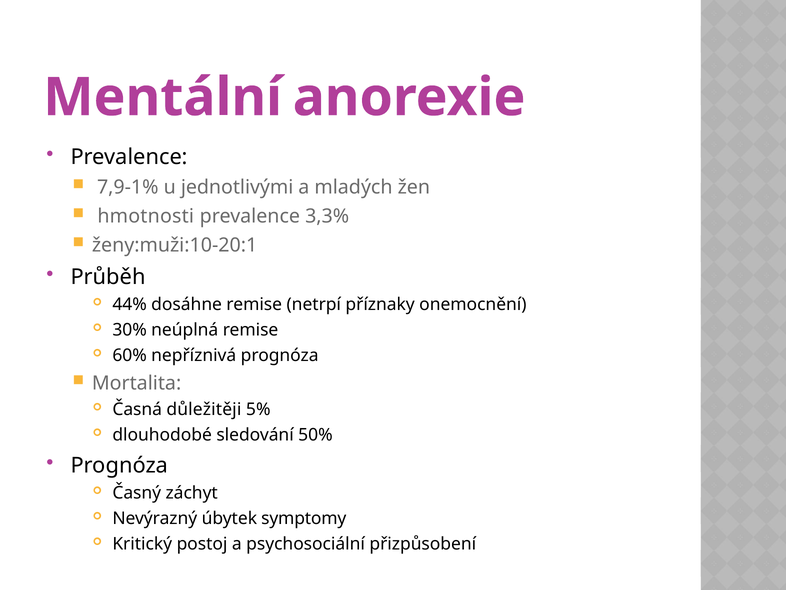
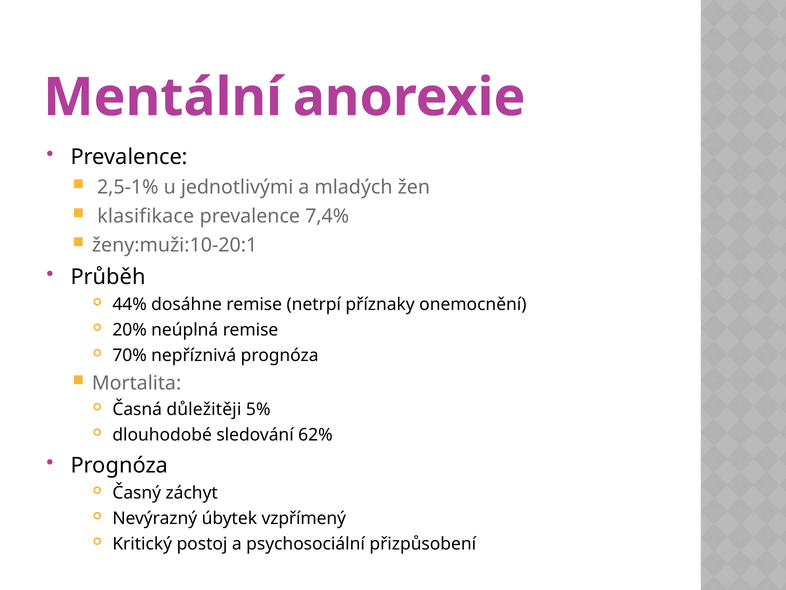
7,9-1%: 7,9-1% -> 2,5-1%
hmotnosti: hmotnosti -> klasifikace
3,3%: 3,3% -> 7,4%
30%: 30% -> 20%
60%: 60% -> 70%
50%: 50% -> 62%
symptomy: symptomy -> vzpřímený
